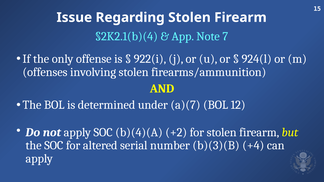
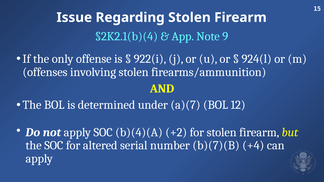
7: 7 -> 9
b)(3)(B: b)(3)(B -> b)(7)(B
